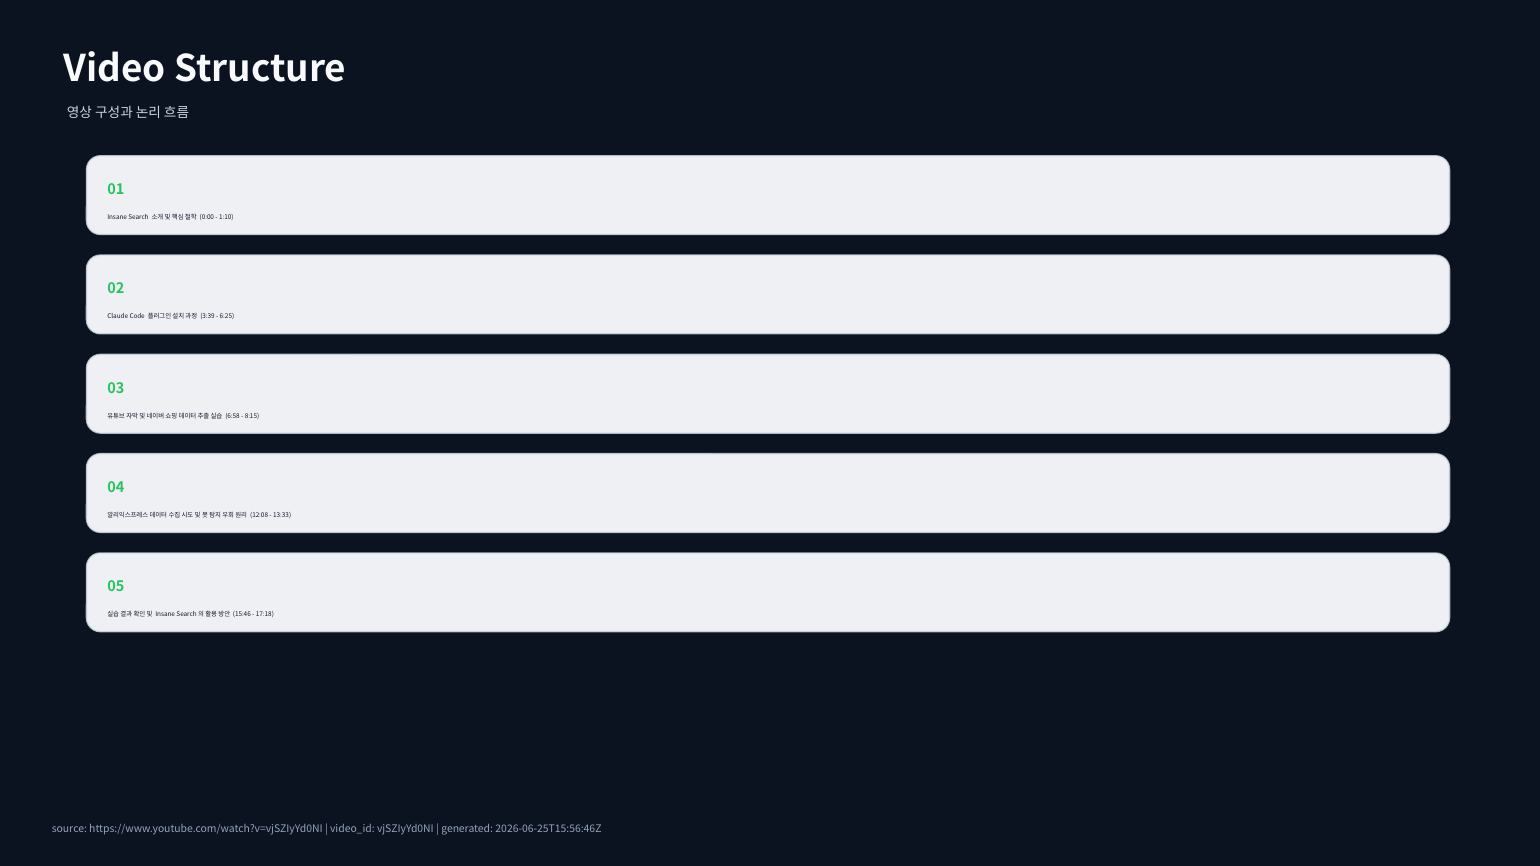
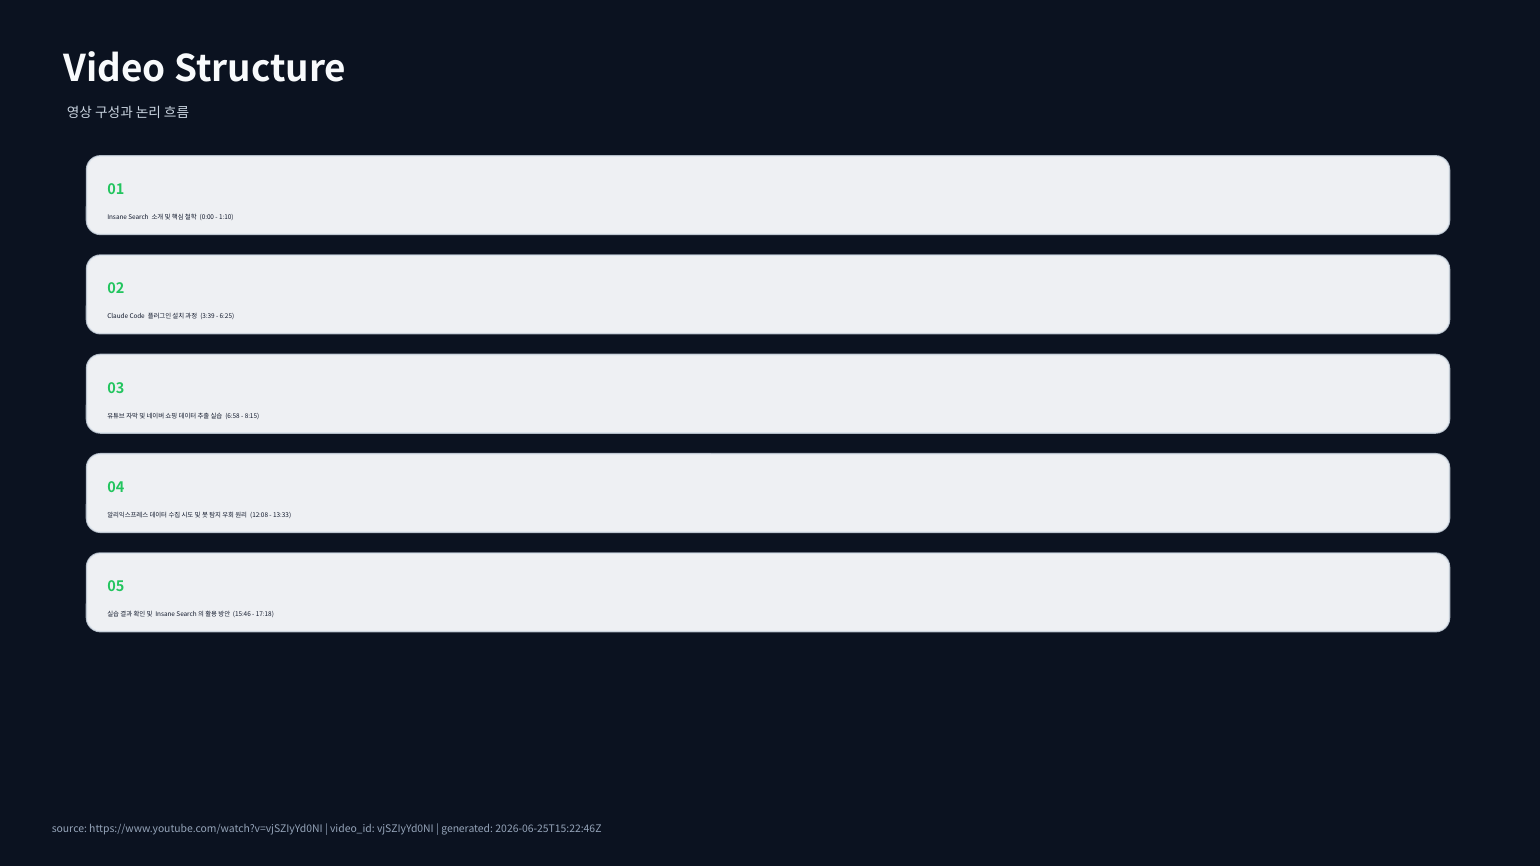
2026-06-25T15:56:46Z: 2026-06-25T15:56:46Z -> 2026-06-25T15:22:46Z
